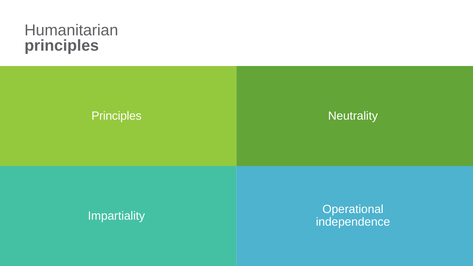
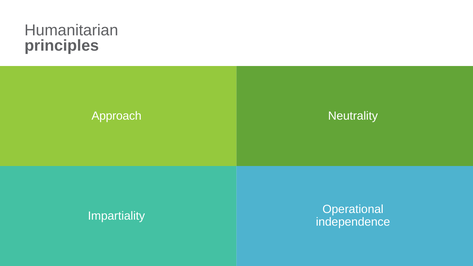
Principles at (117, 116): Principles -> Approach
